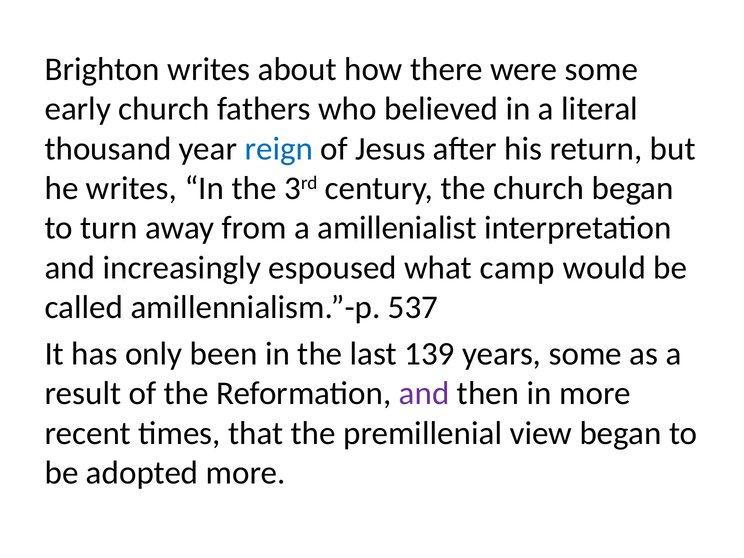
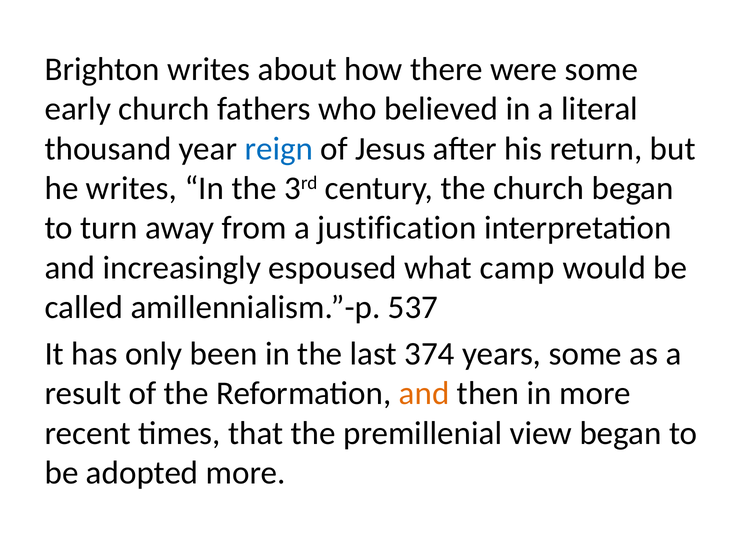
amillenialist: amillenialist -> justification
139: 139 -> 374
and at (424, 393) colour: purple -> orange
